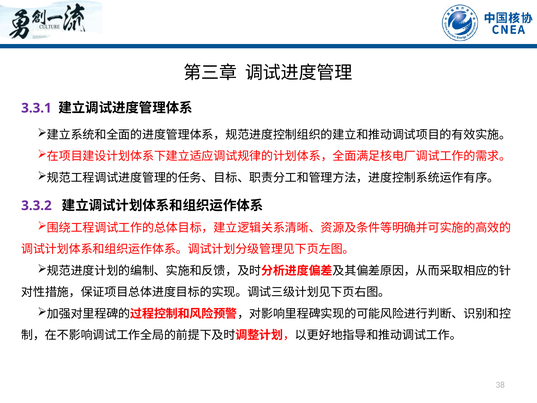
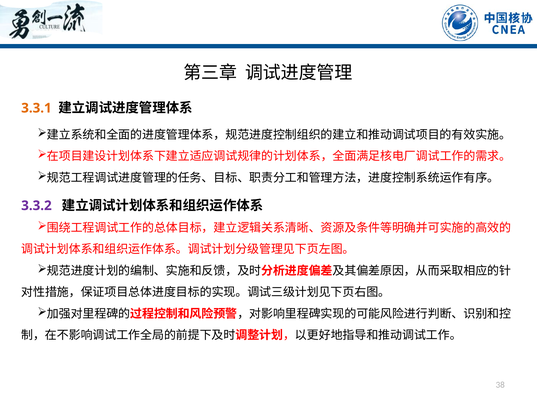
3.3.1 colour: purple -> orange
